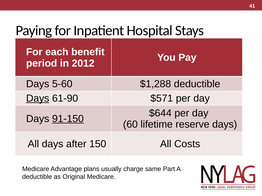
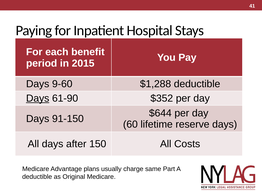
2012: 2012 -> 2015
5-60: 5-60 -> 9-60
$571: $571 -> $352
91-150 underline: present -> none
